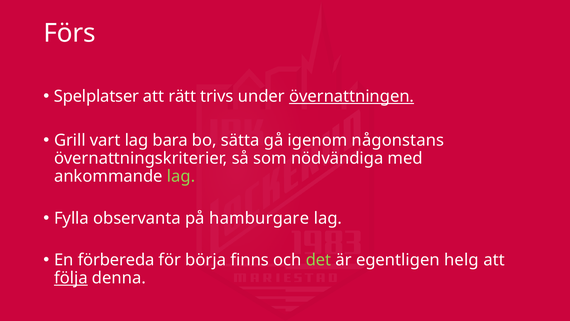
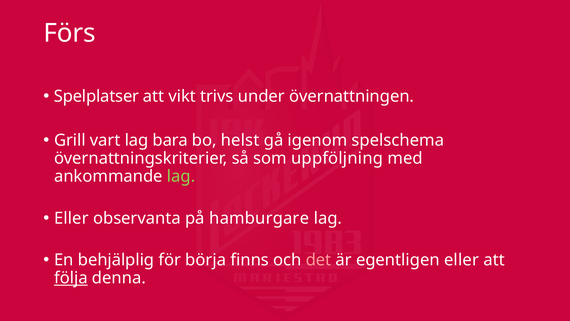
rätt: rätt -> vikt
övernattningen underline: present -> none
sätta: sätta -> helst
någonstans: någonstans -> spelschema
nödvändiga: nödvändiga -> uppföljning
Fylla at (71, 218): Fylla -> Eller
förbereda: förbereda -> behjälplig
det colour: light green -> pink
egentligen helg: helg -> eller
